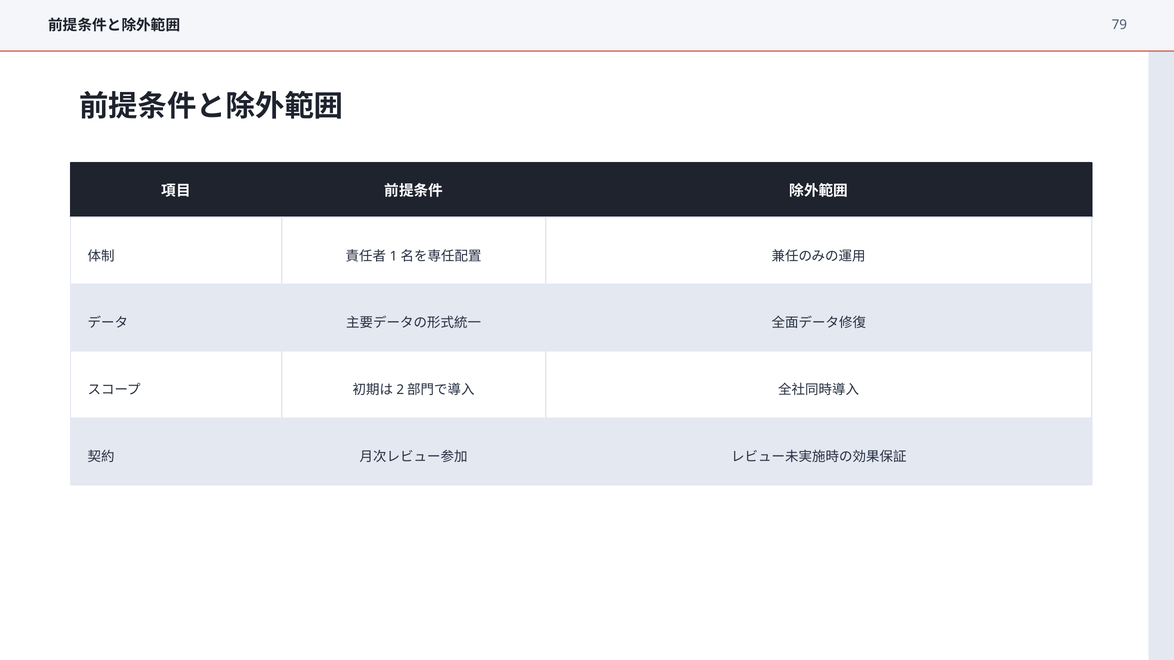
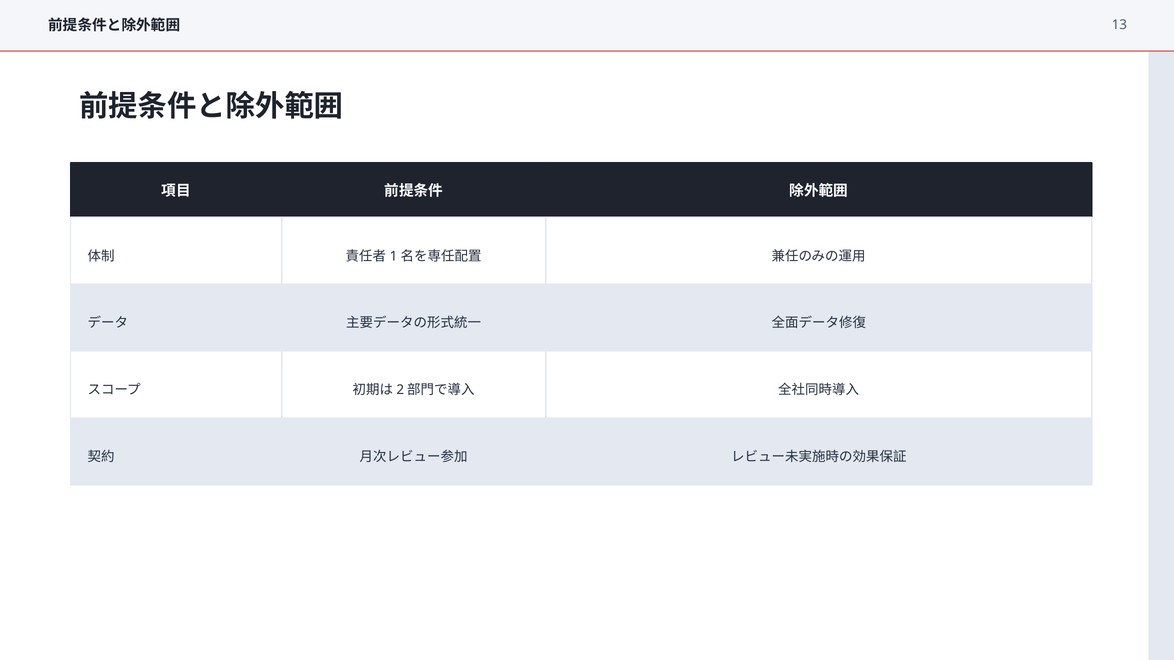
79: 79 -> 13
